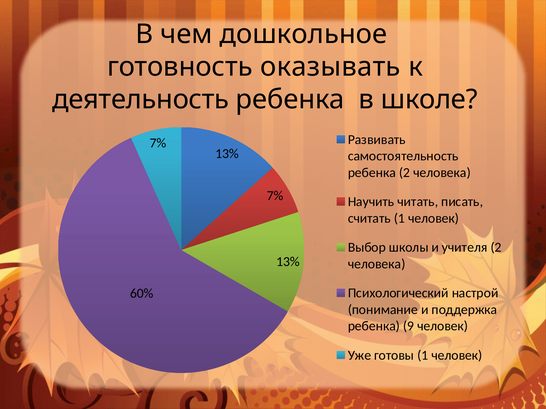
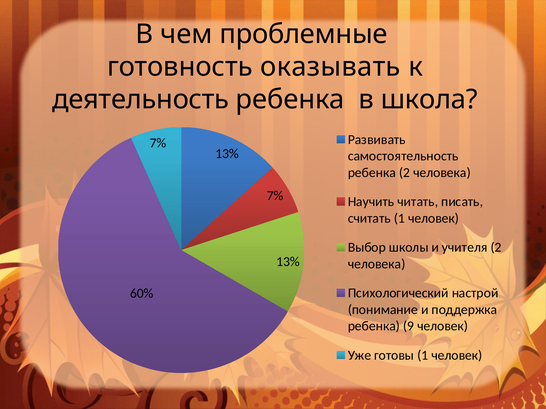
дошкольное: дошкольное -> проблемные
школе: школе -> школа
